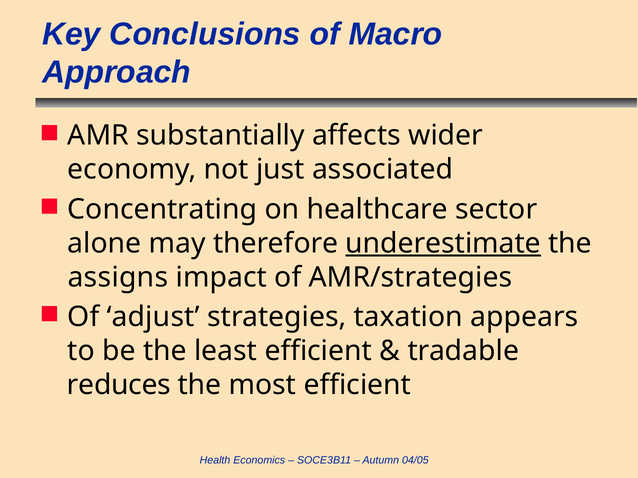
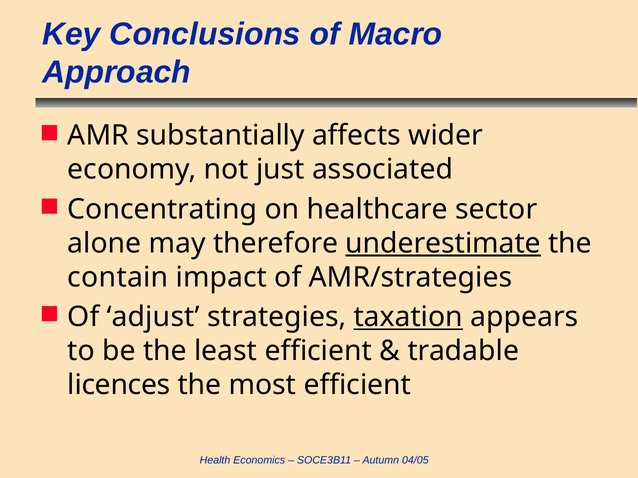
assigns: assigns -> contain
taxation underline: none -> present
reduces: reduces -> licences
